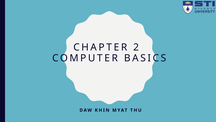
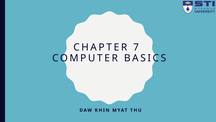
2: 2 -> 7
